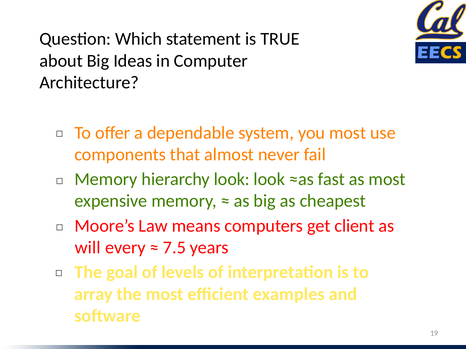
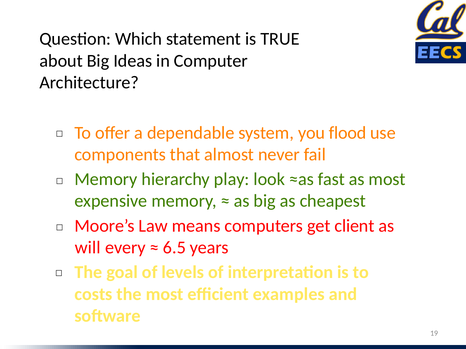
you most: most -> flood
hierarchy look: look -> play
7.5: 7.5 -> 6.5
array: array -> costs
